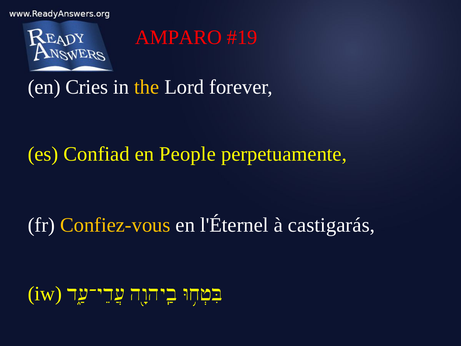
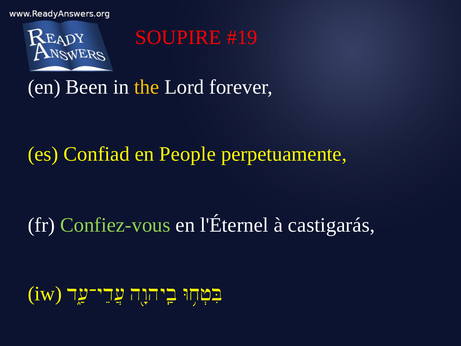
AMPARO: AMPARO -> SOUPIRE
Cries: Cries -> Been
Confiez-vous colour: yellow -> light green
